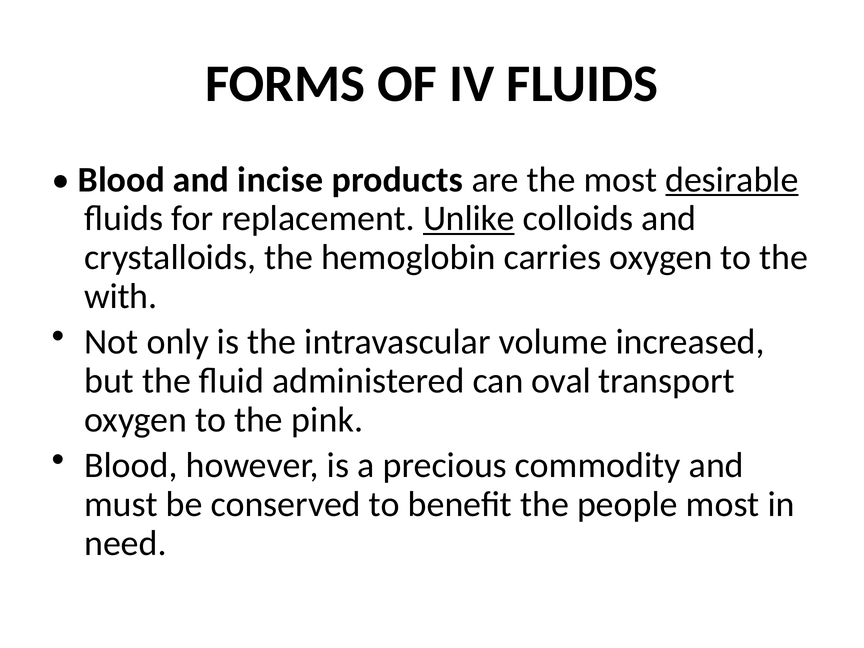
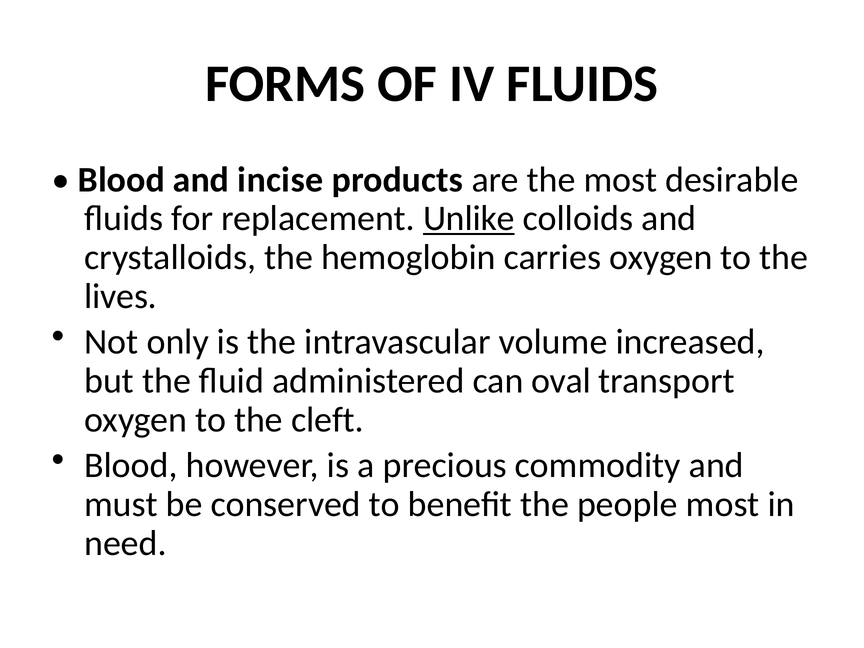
desirable underline: present -> none
with: with -> lives
pink: pink -> cleft
